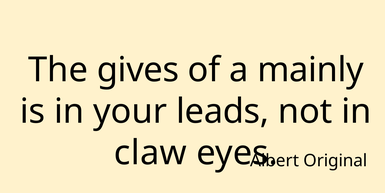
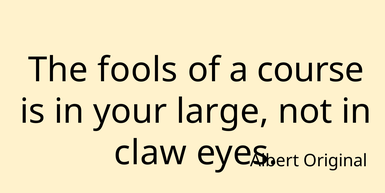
gives: gives -> fools
mainly: mainly -> course
leads: leads -> large
